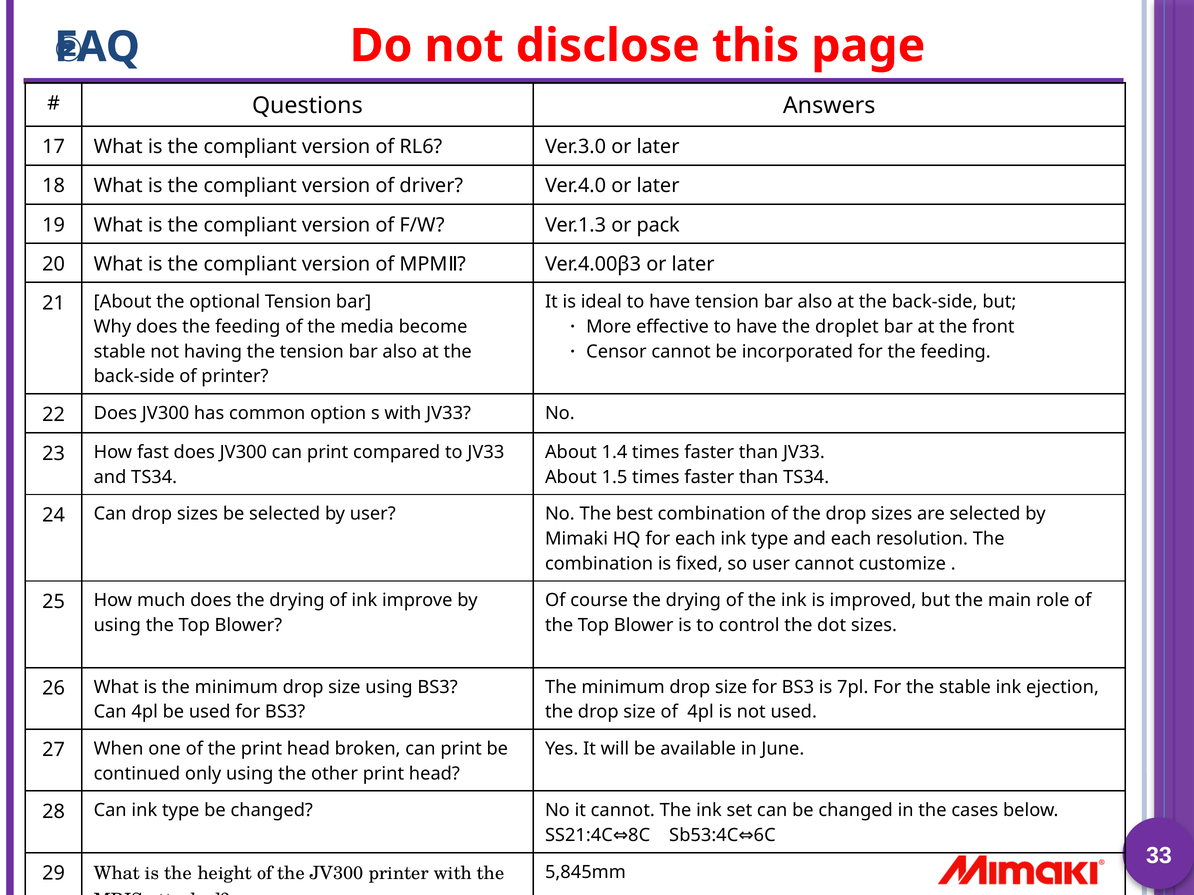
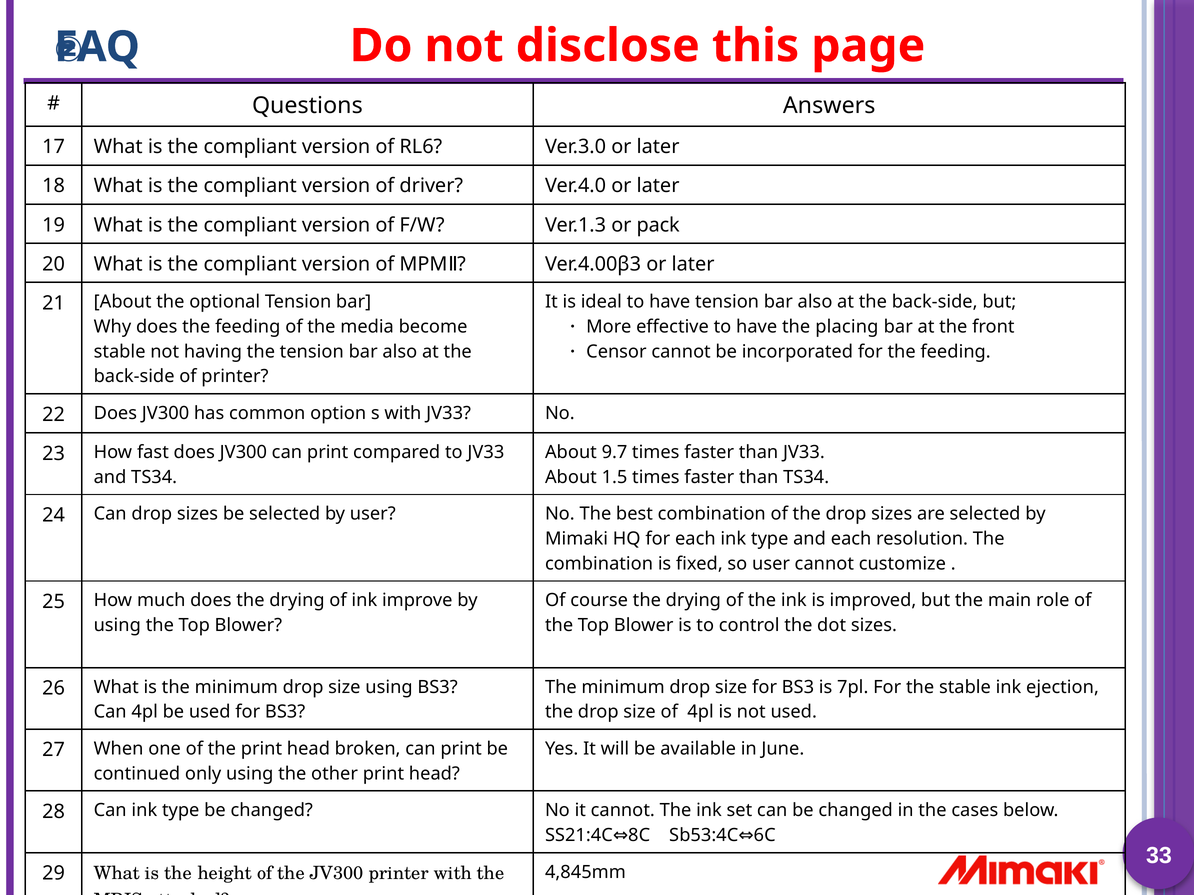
droplet: droplet -> placing
1.4: 1.4 -> 9.7
5,845mm: 5,845mm -> 4,845mm
